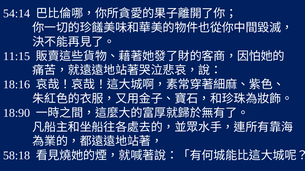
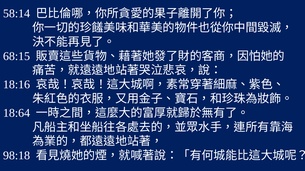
54:14: 54:14 -> 58:14
11:15: 11:15 -> 68:15
18:90: 18:90 -> 18:64
58:18: 58:18 -> 98:18
